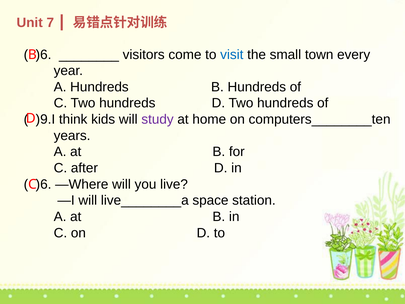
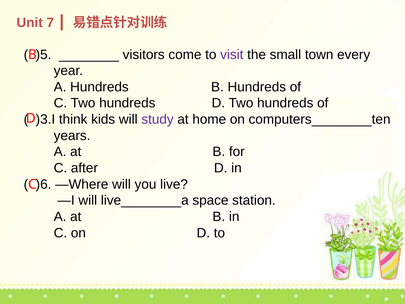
)6 at (44, 55): )6 -> )5
visit colour: blue -> purple
)9.I: )9.I -> )3.I
